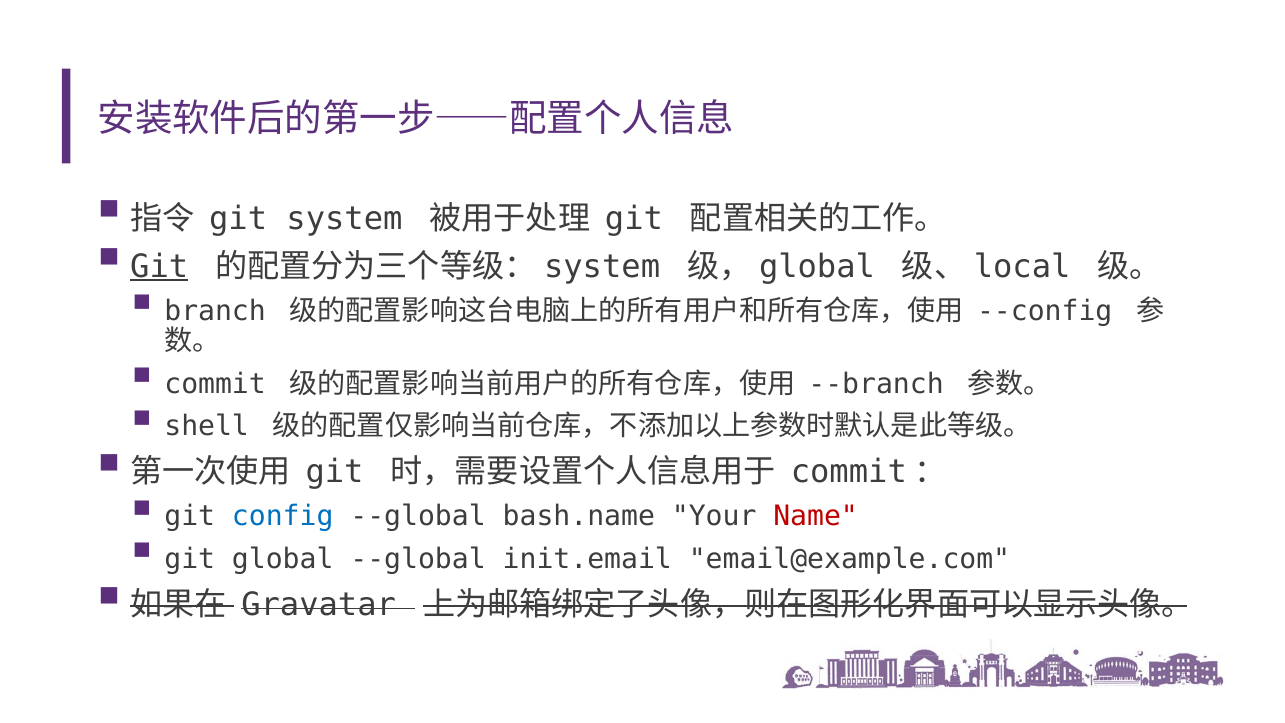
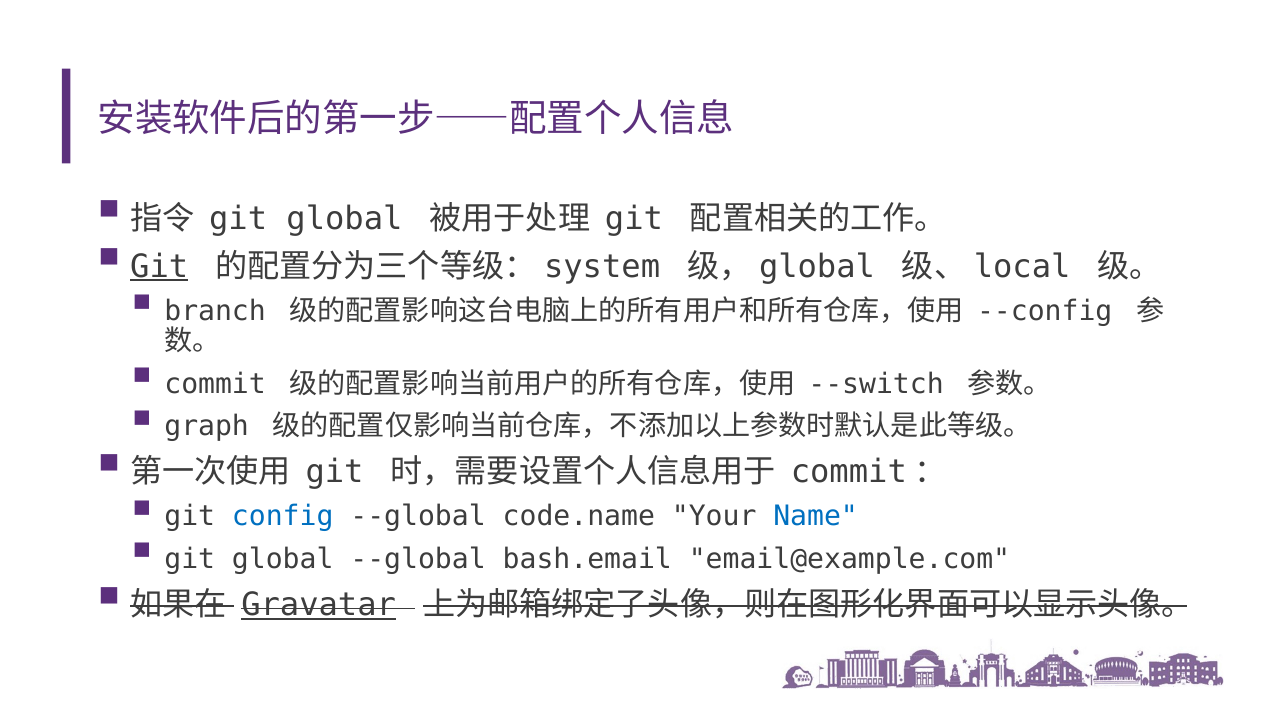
system at (344, 219): system -> global
--branch: --branch -> --switch
shell: shell -> graph
bash.name: bash.name -> code.name
Name colour: red -> blue
init.email: init.email -> bash.email
Gravatar underline: none -> present
